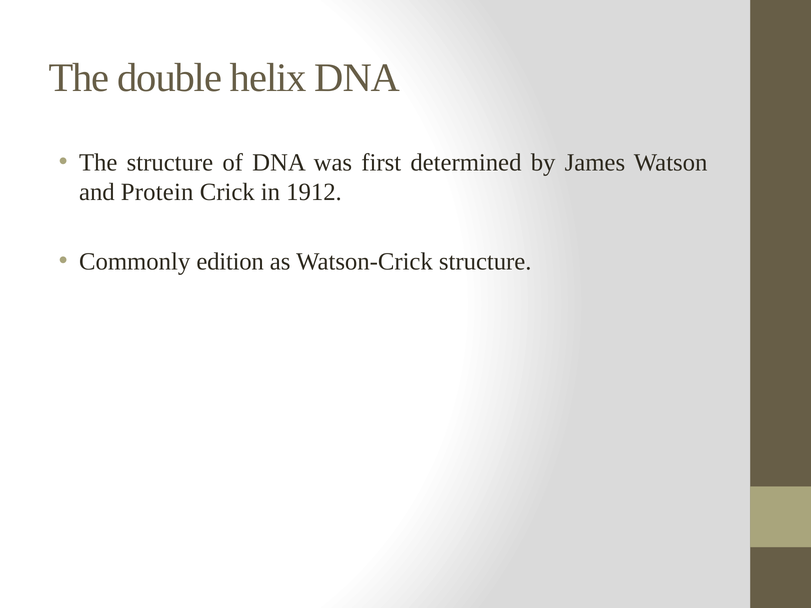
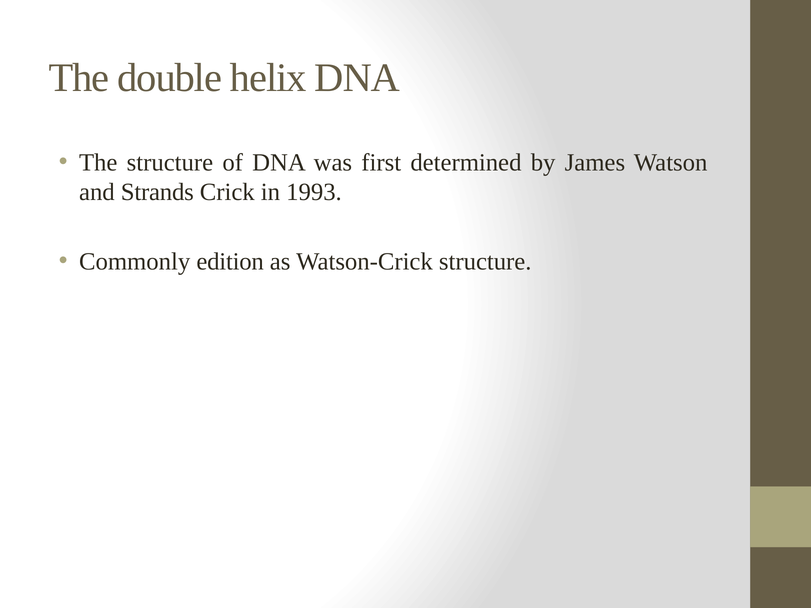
Protein: Protein -> Strands
1912: 1912 -> 1993
